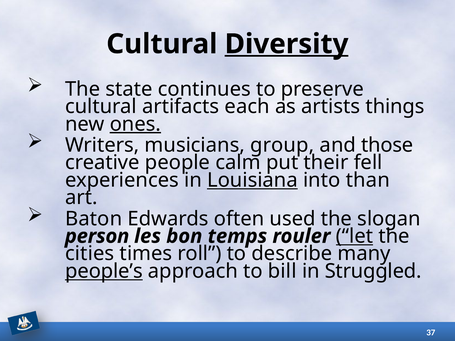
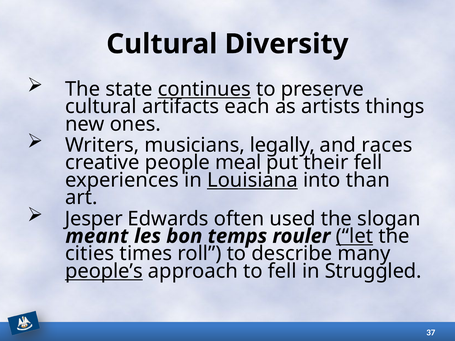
Diversity underline: present -> none
continues underline: none -> present
ones underline: present -> none
group: group -> legally
those: those -> races
calm: calm -> meal
Baton: Baton -> Jesper
person: person -> meant
to bill: bill -> fell
